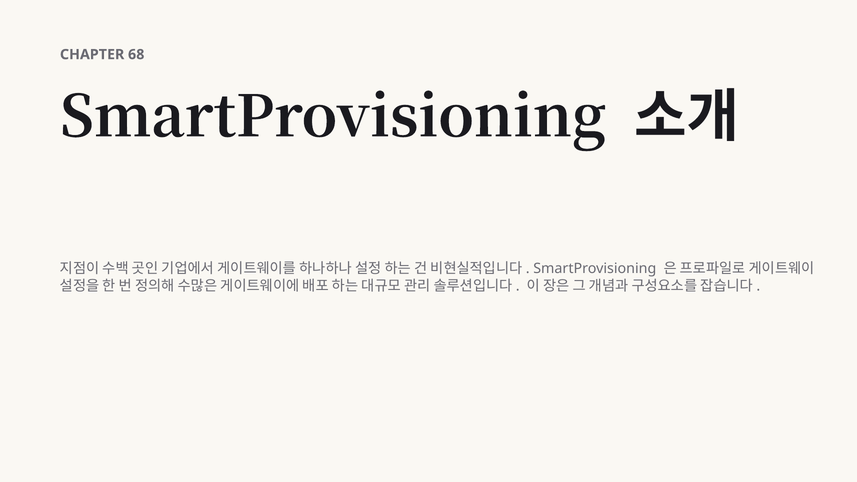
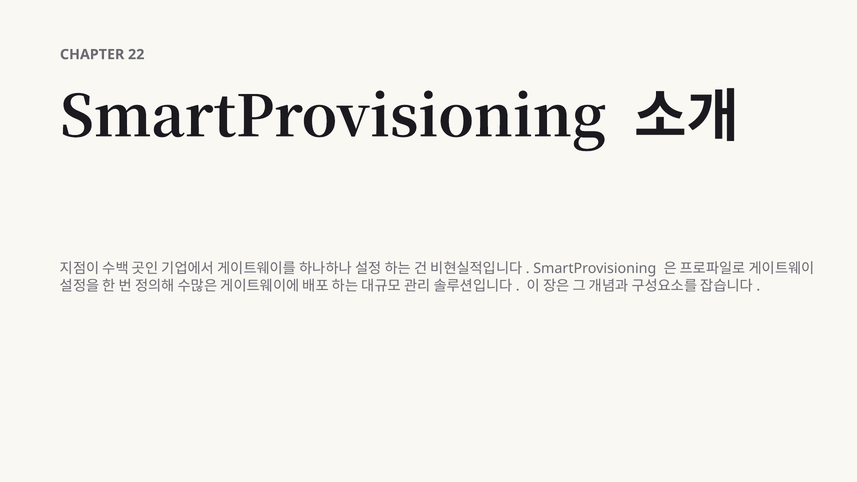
68: 68 -> 22
